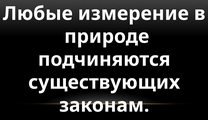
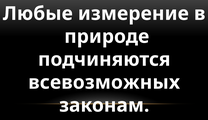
существующих: существующих -> всевозможных
